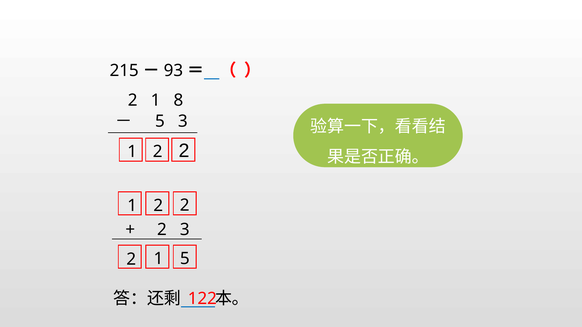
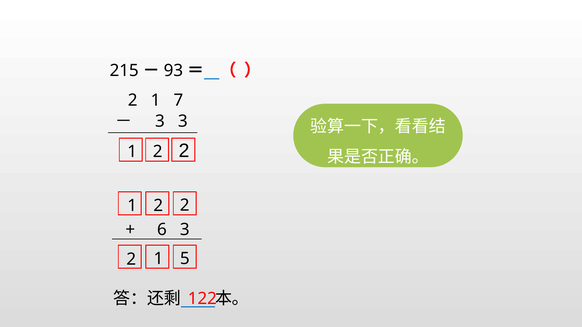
8: 8 -> 7
5 at (160, 121): 5 -> 3
2 at (162, 230): 2 -> 6
